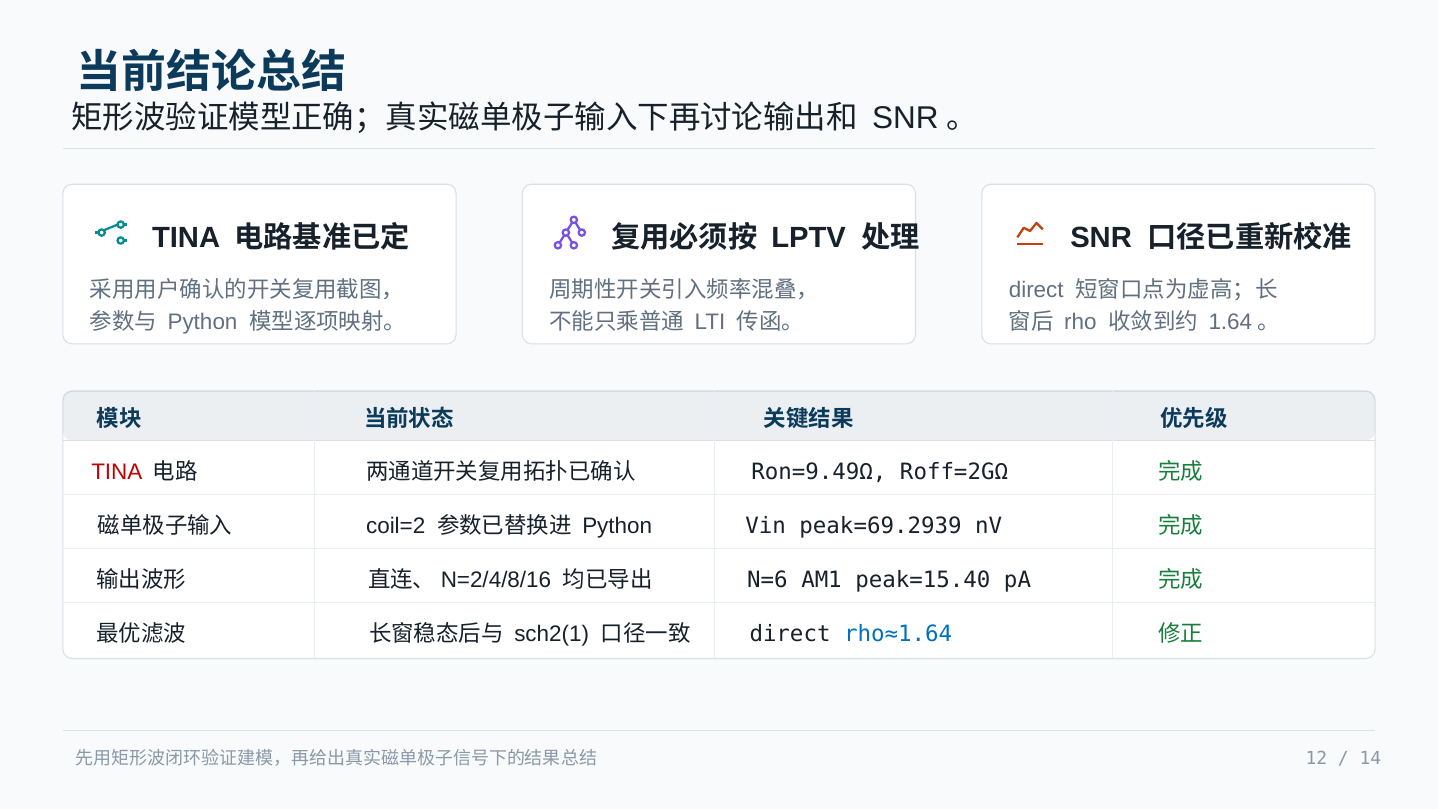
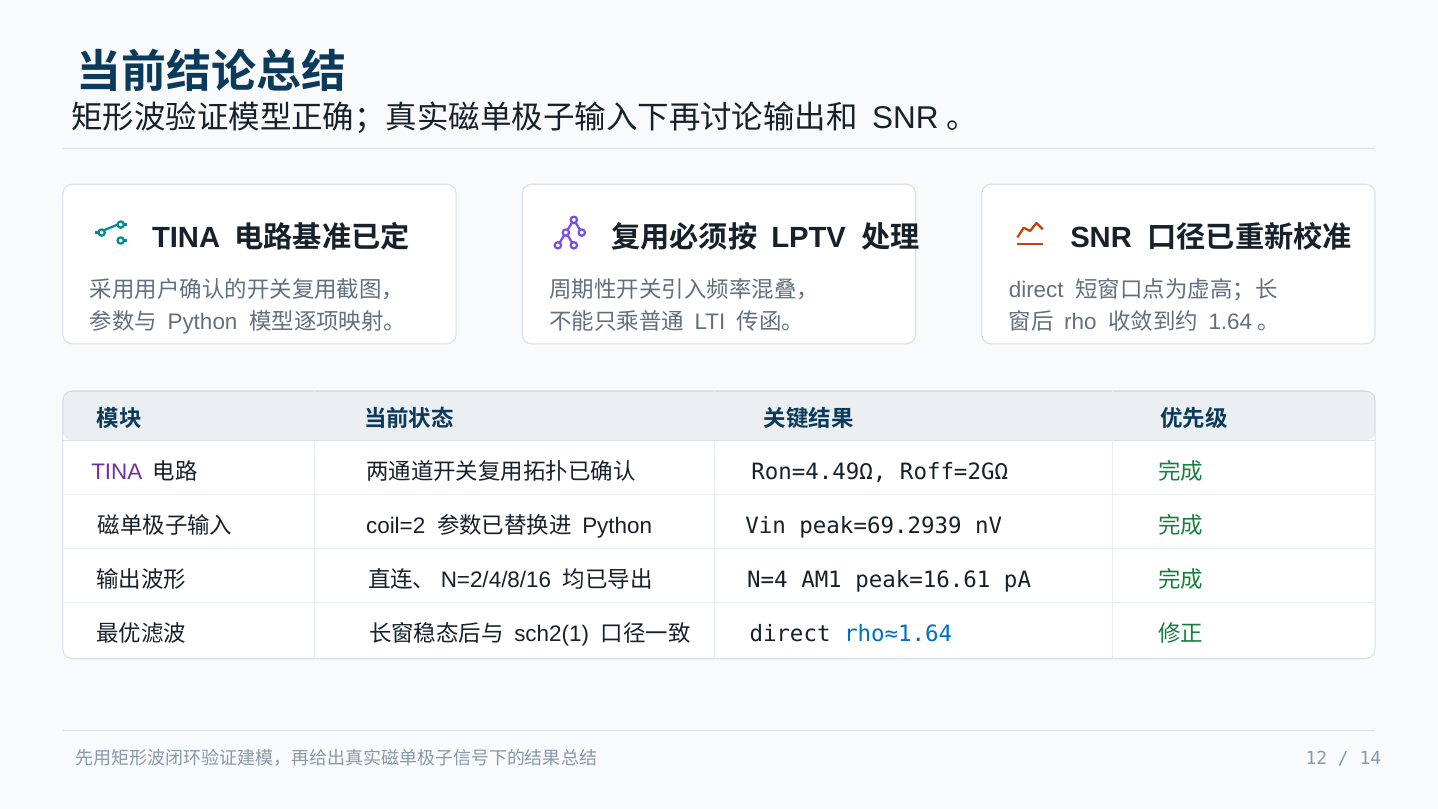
TINA at (117, 472) colour: red -> purple
Ron=9.49Ω: Ron=9.49Ω -> Ron=4.49Ω
N=6: N=6 -> N=4
peak=15.40: peak=15.40 -> peak=16.61
